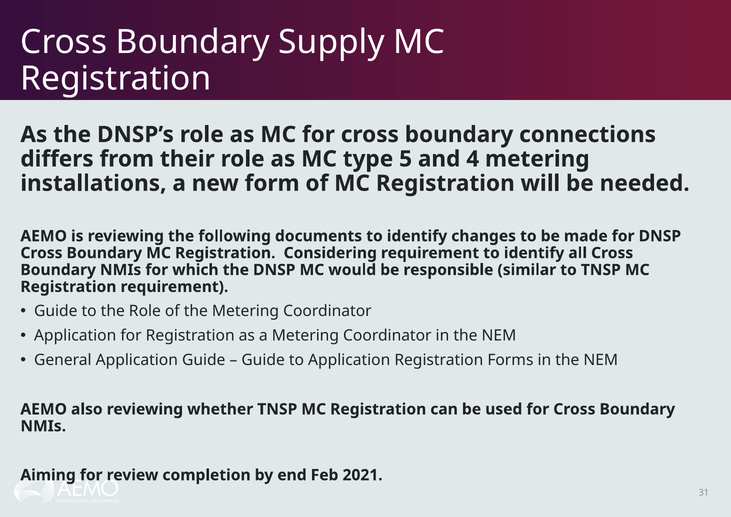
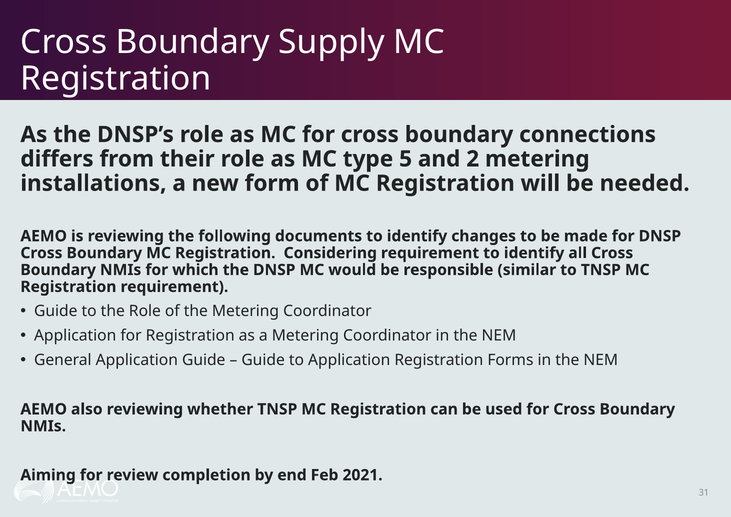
4: 4 -> 2
